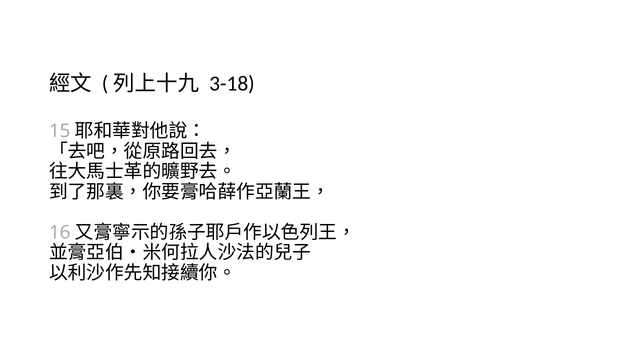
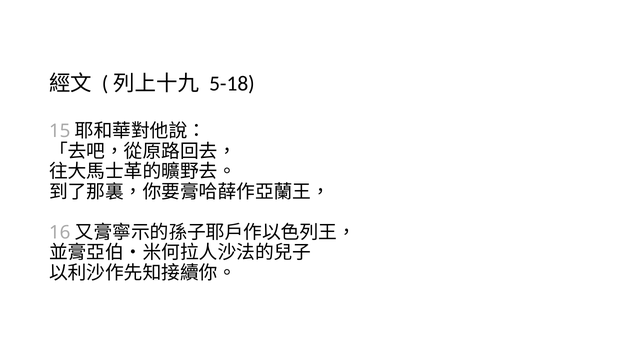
3-18: 3-18 -> 5-18
